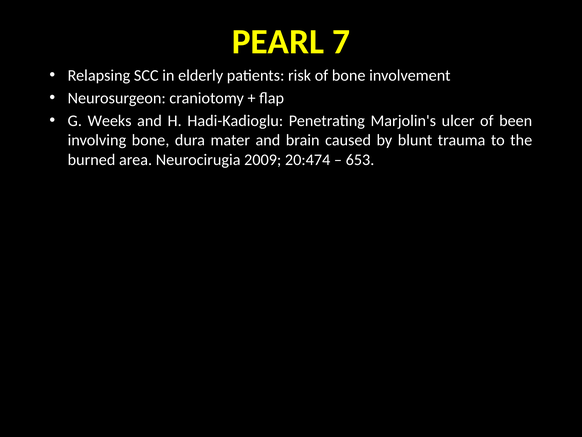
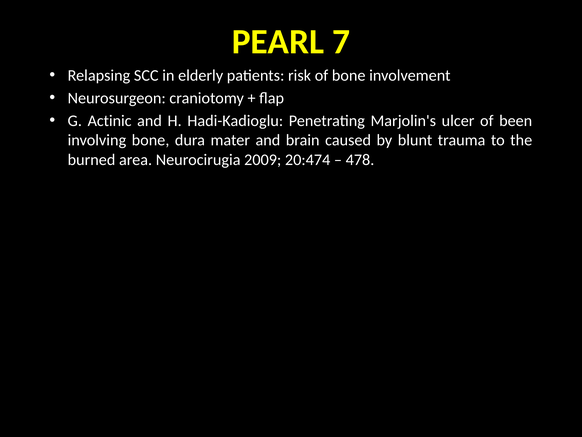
Weeks: Weeks -> Actinic
653: 653 -> 478
